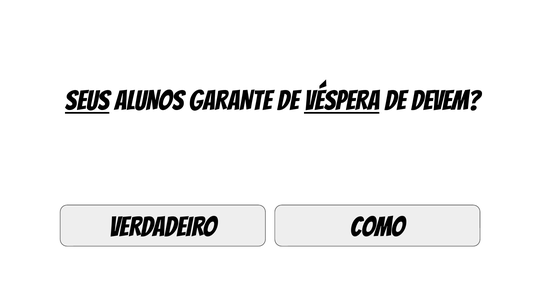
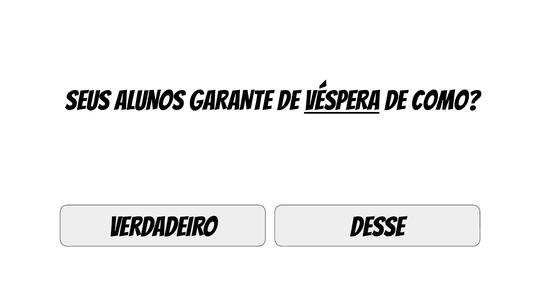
SEUS underline: present -> none
DEVEM: DEVEM -> COMO
COMO: COMO -> DESSE
